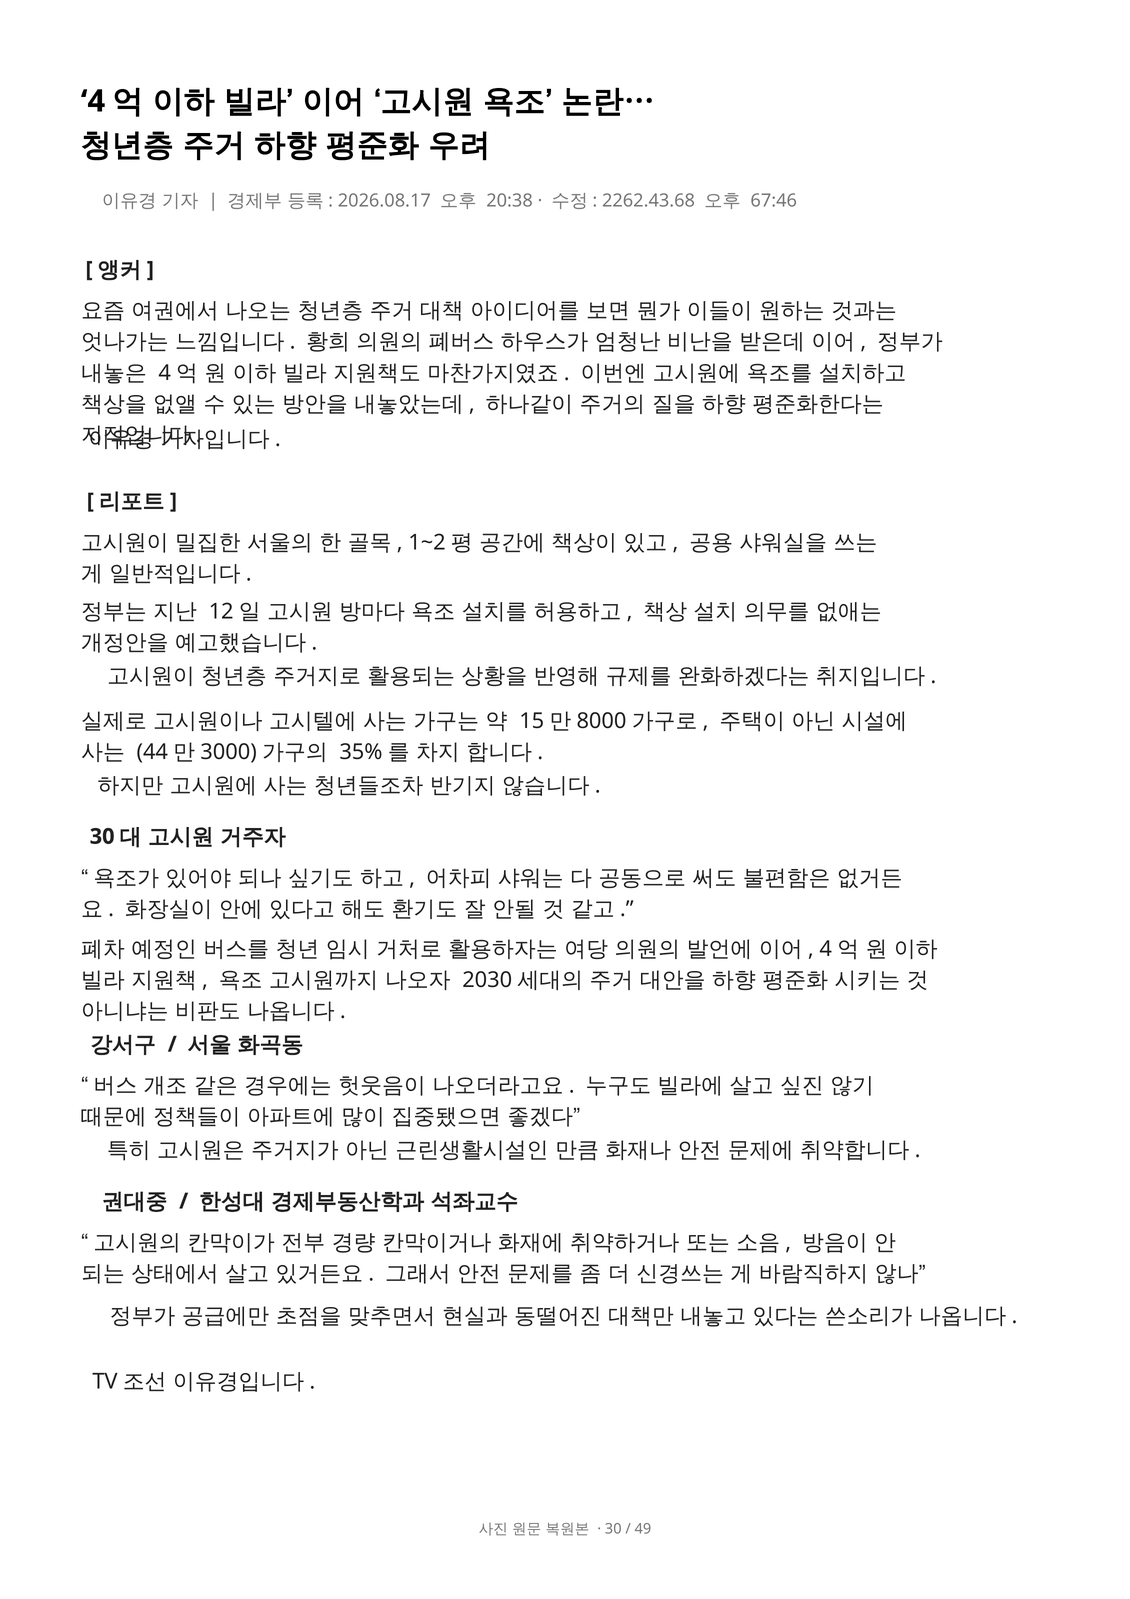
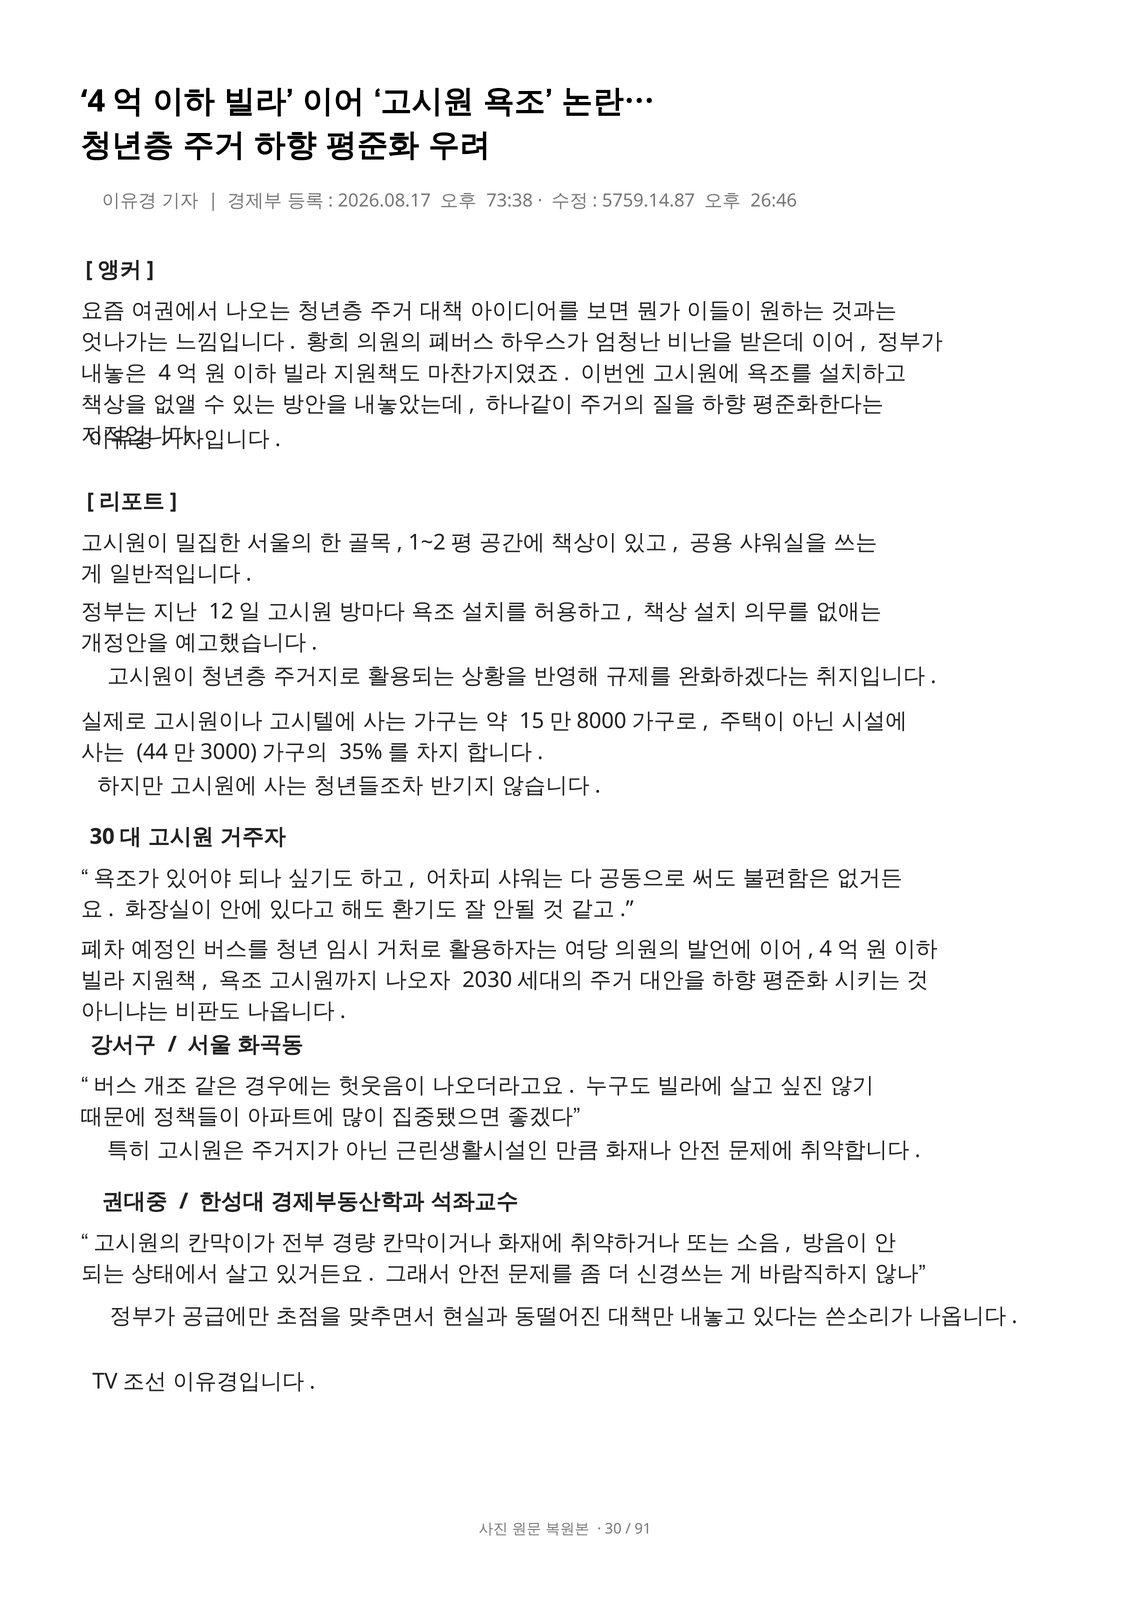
20:38: 20:38 -> 73:38
2262.43.68: 2262.43.68 -> 5759.14.87
67:46: 67:46 -> 26:46
49: 49 -> 91
